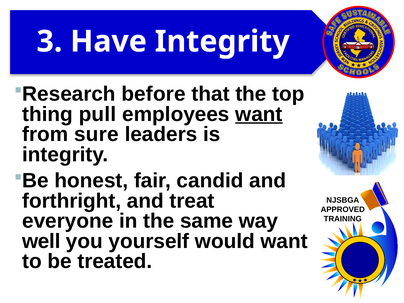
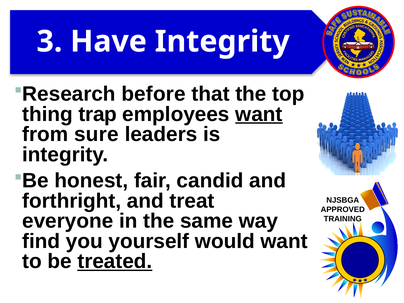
pull: pull -> trap
well: well -> find
treated underline: none -> present
